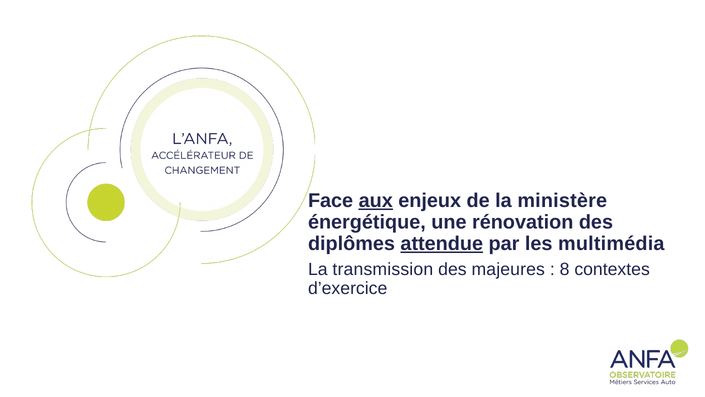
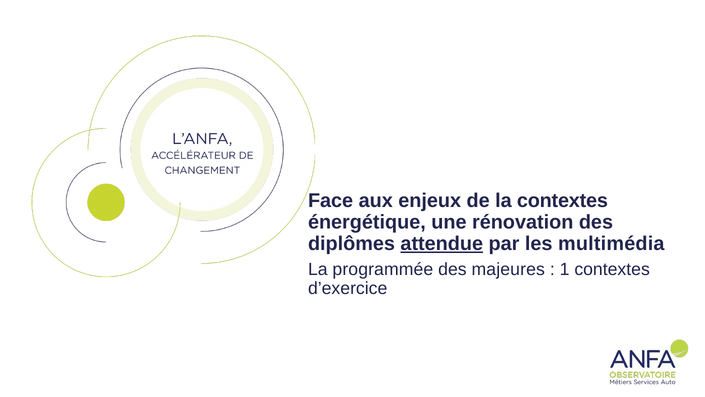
aux underline: present -> none
la ministère: ministère -> contextes
transmission: transmission -> programmée
8: 8 -> 1
